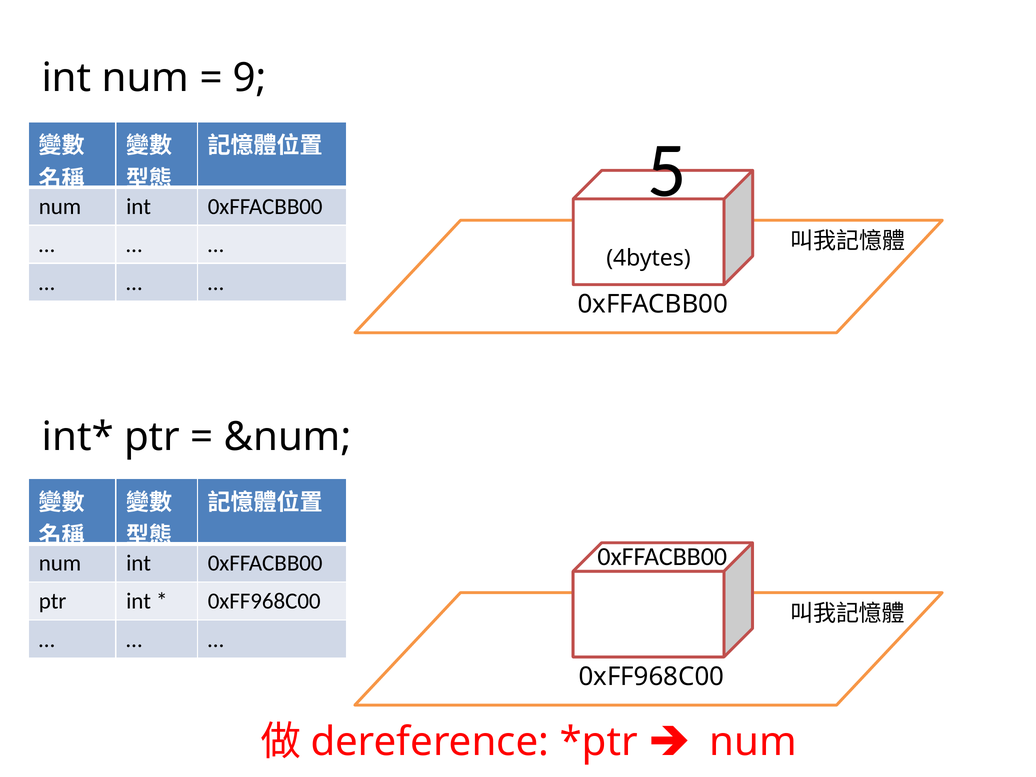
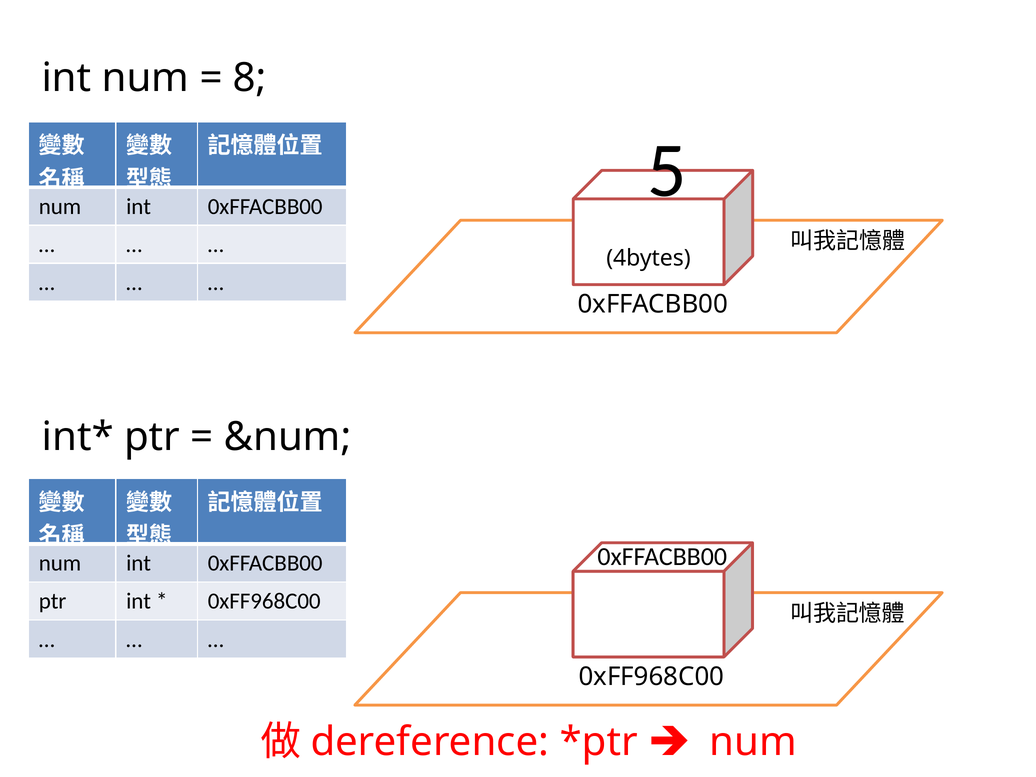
9: 9 -> 8
